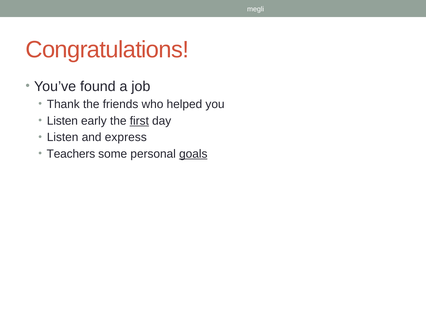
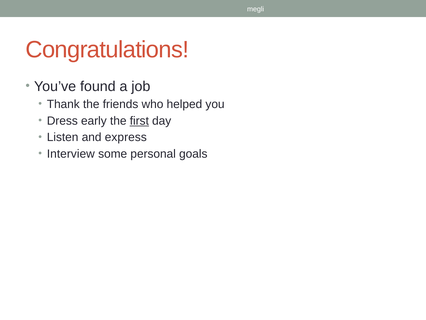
Listen at (62, 121): Listen -> Dress
Teachers: Teachers -> Interview
goals underline: present -> none
